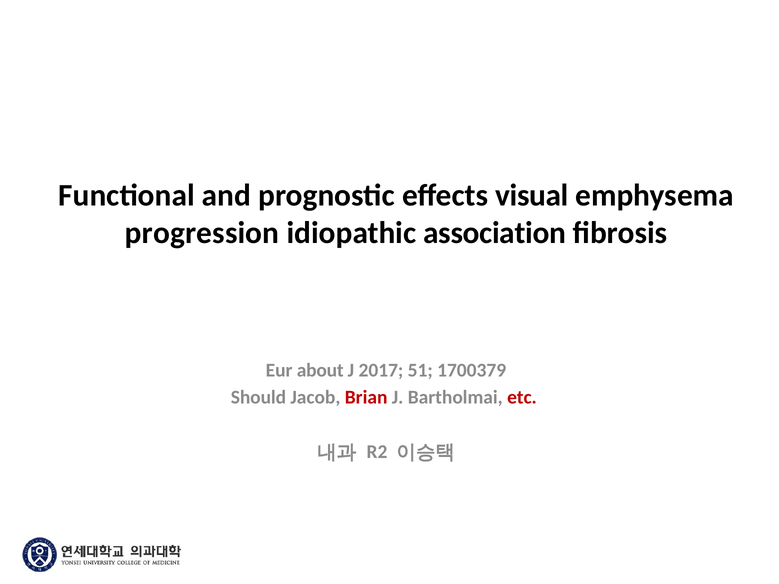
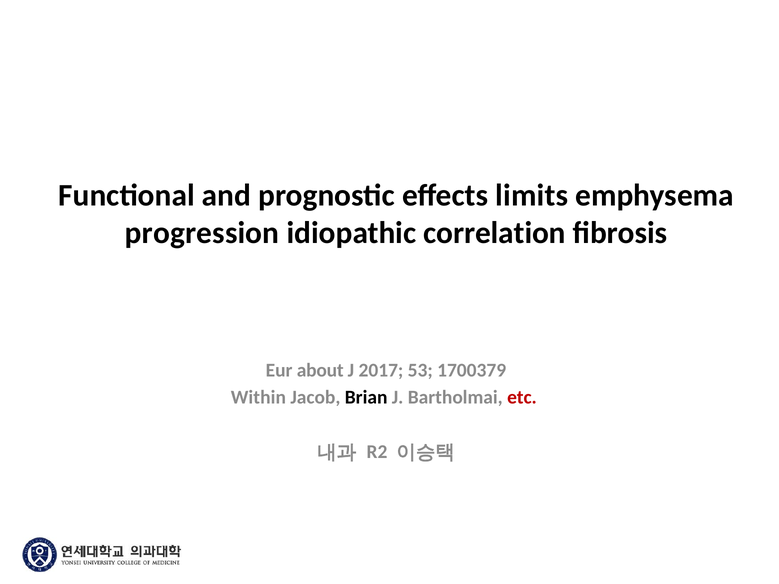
visual: visual -> limits
association: association -> correlation
51: 51 -> 53
Should: Should -> Within
Brian colour: red -> black
